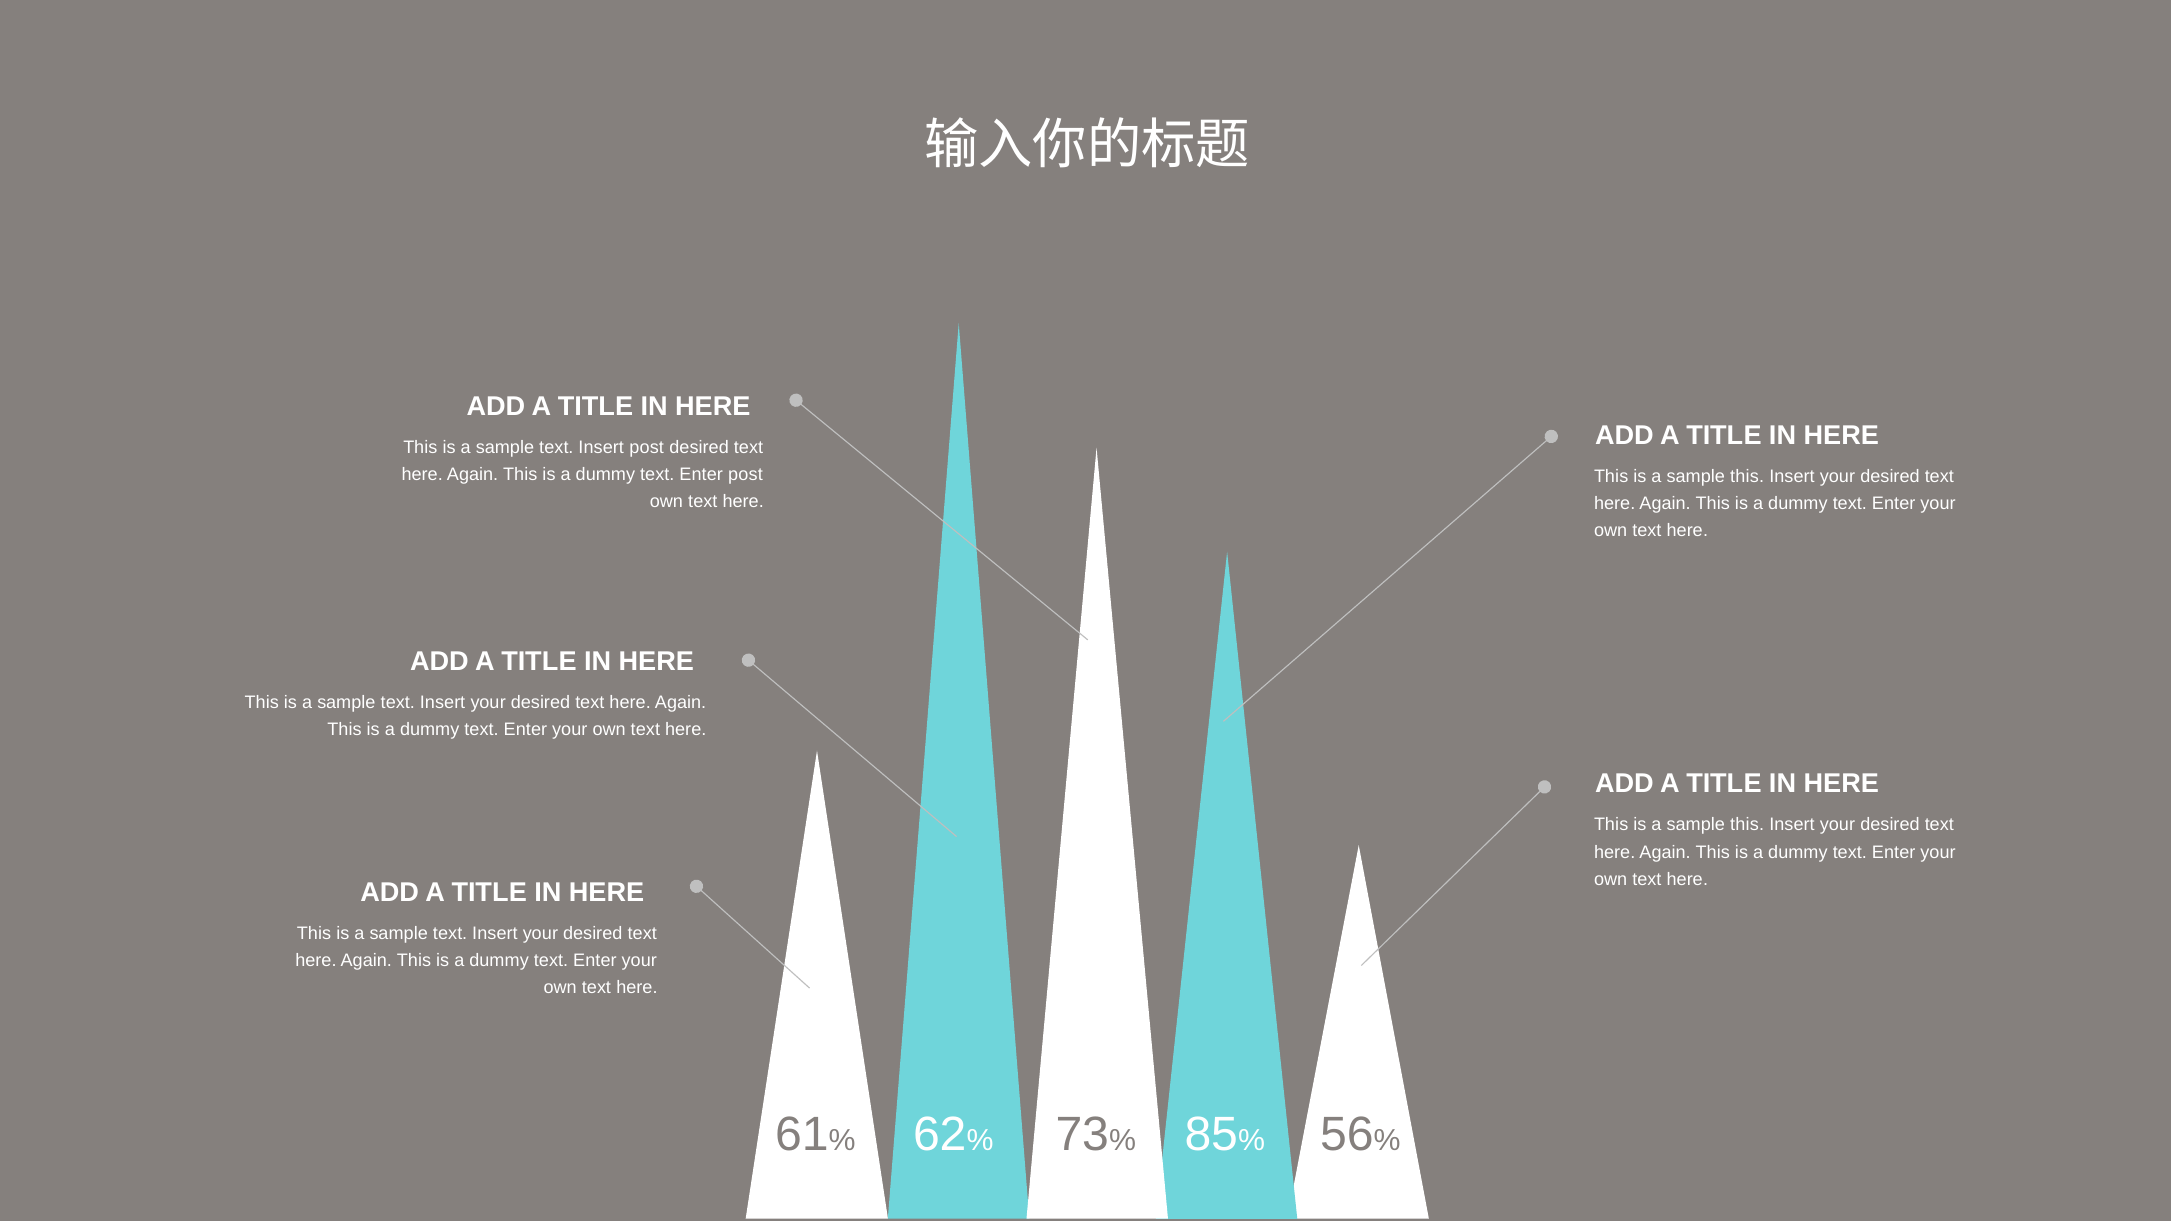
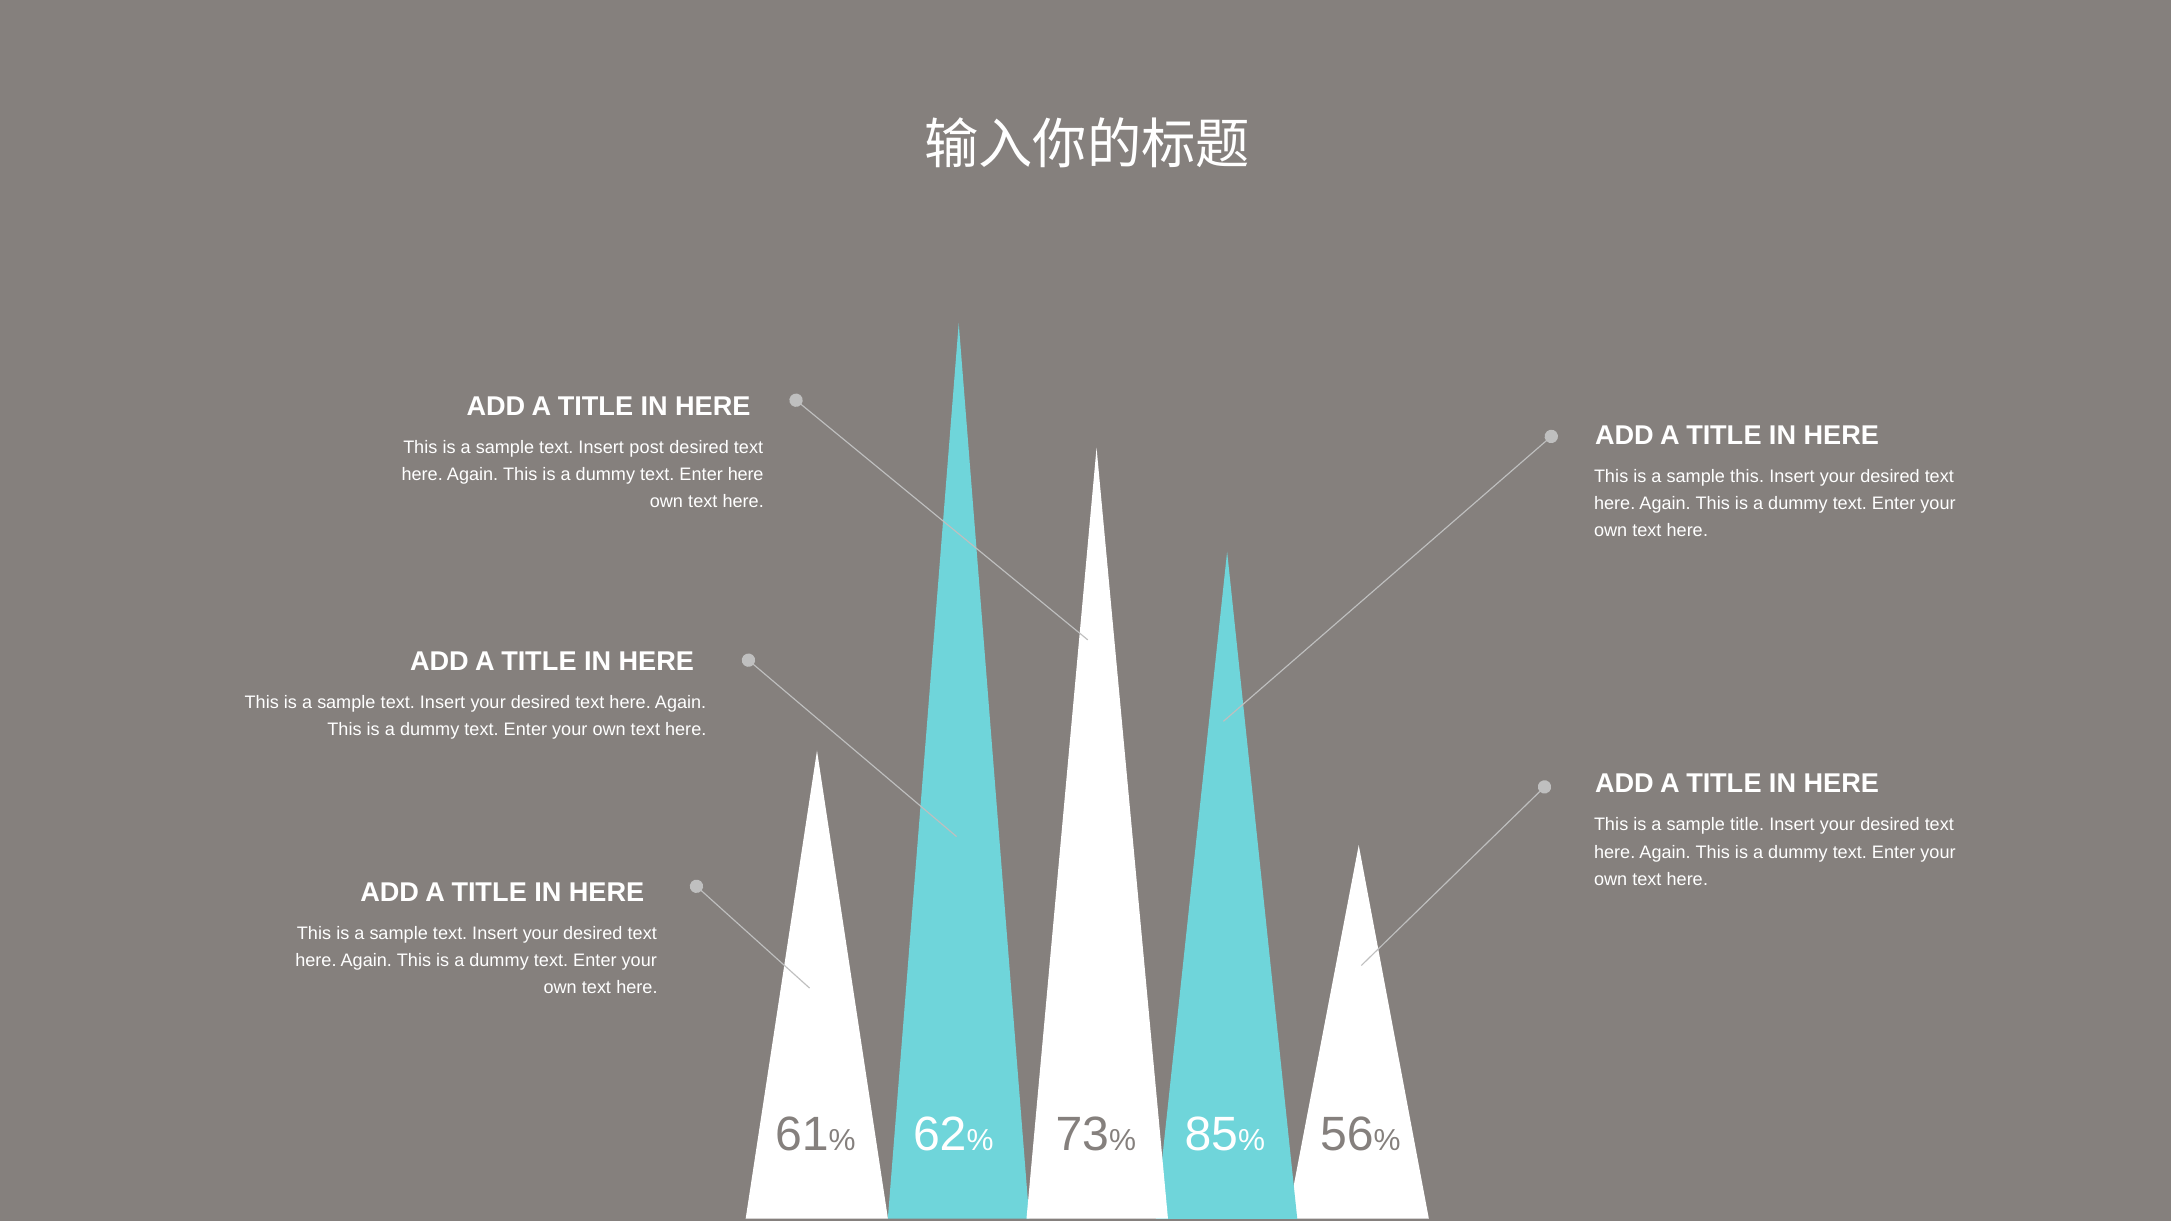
Enter post: post -> here
this at (1747, 825): this -> title
